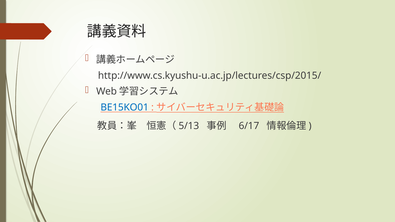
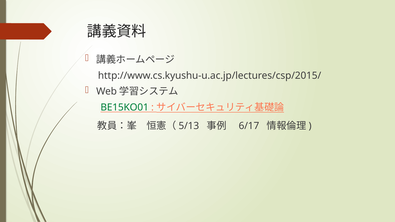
BE15KO01 colour: blue -> green
